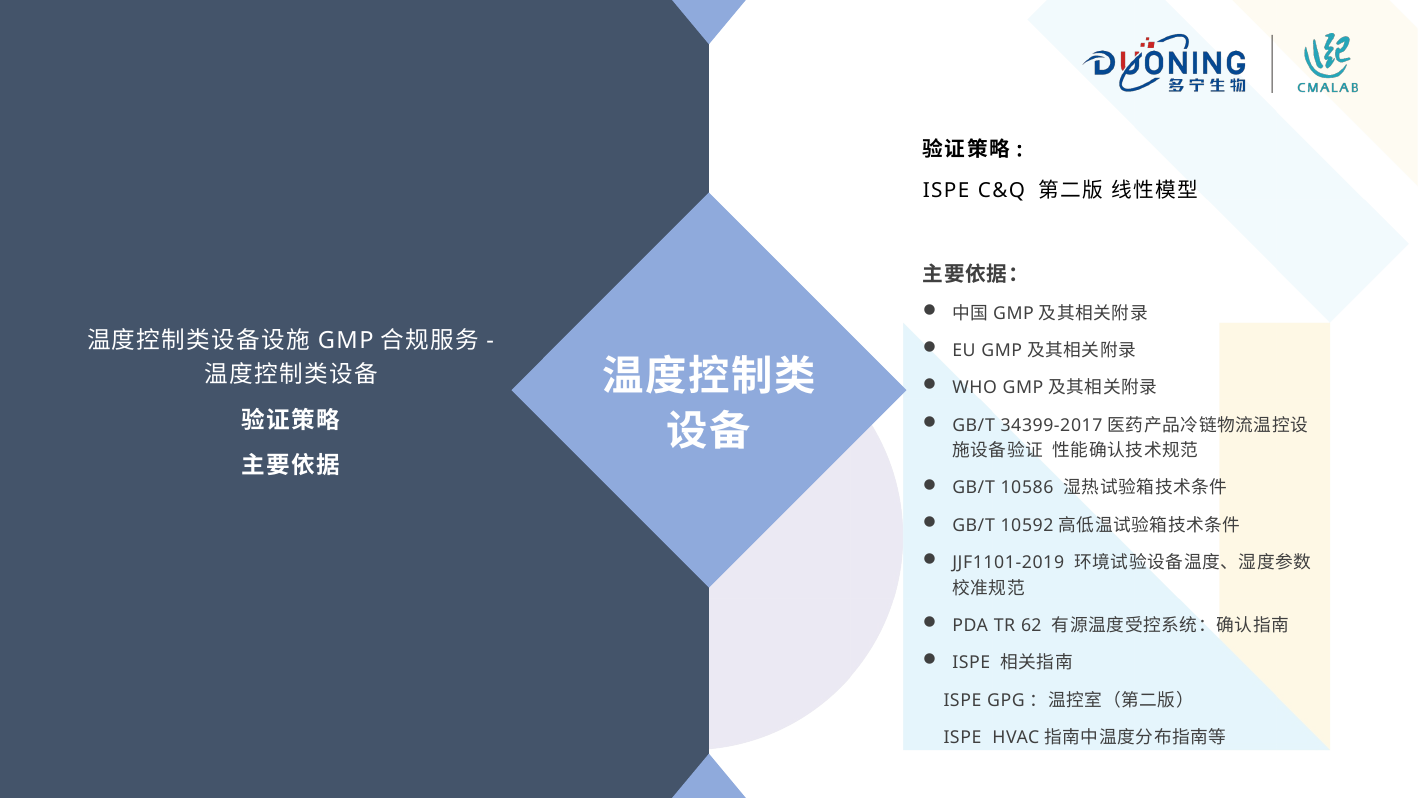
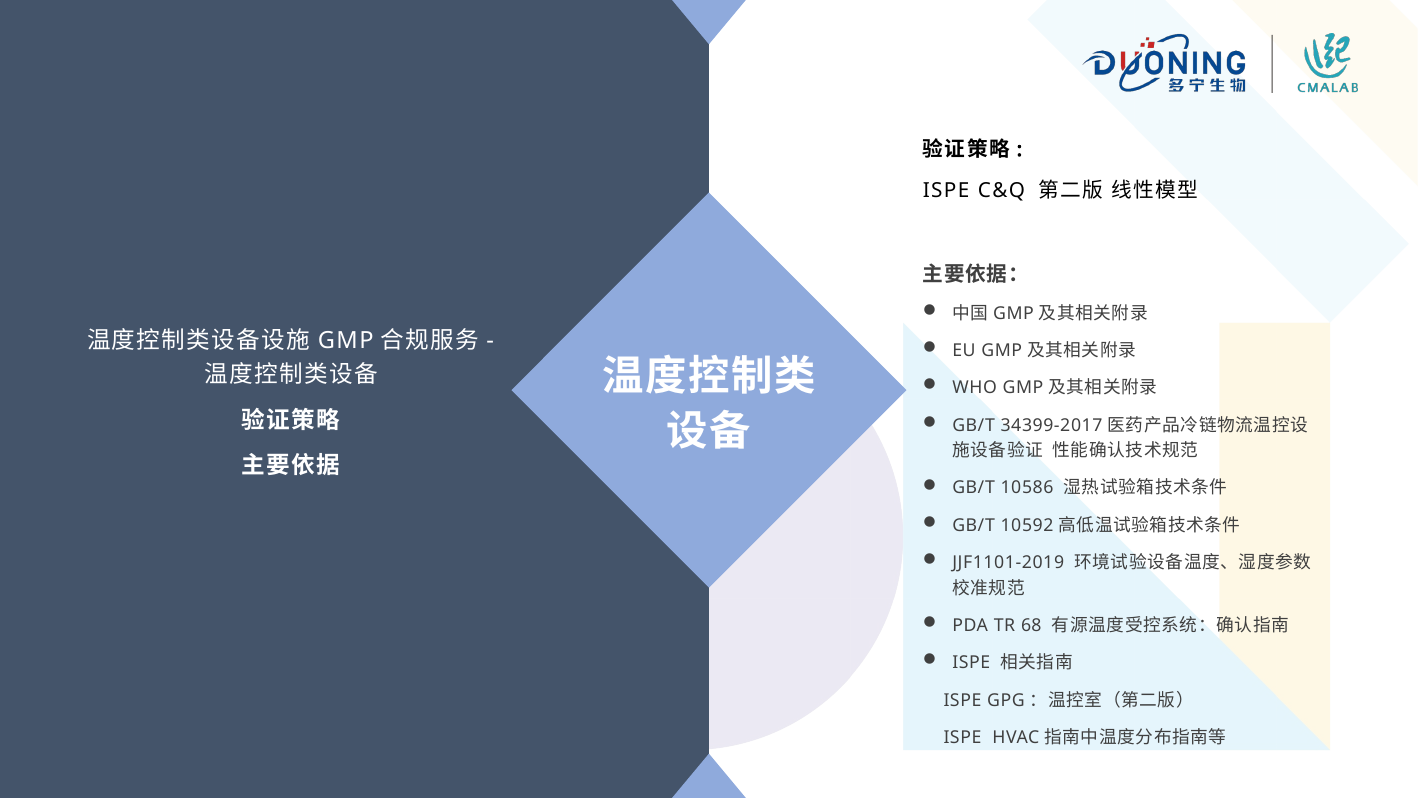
62: 62 -> 68
